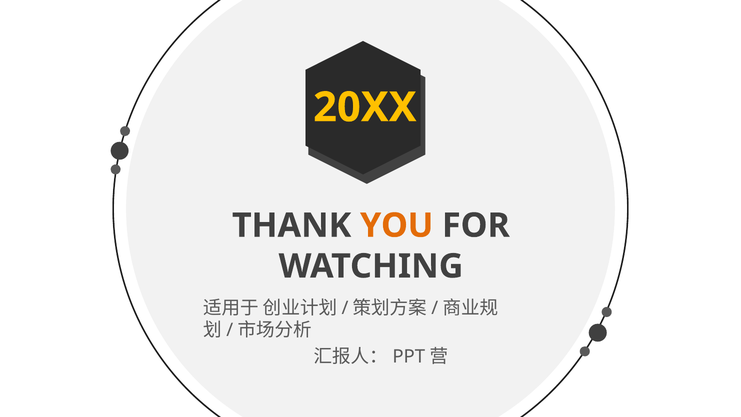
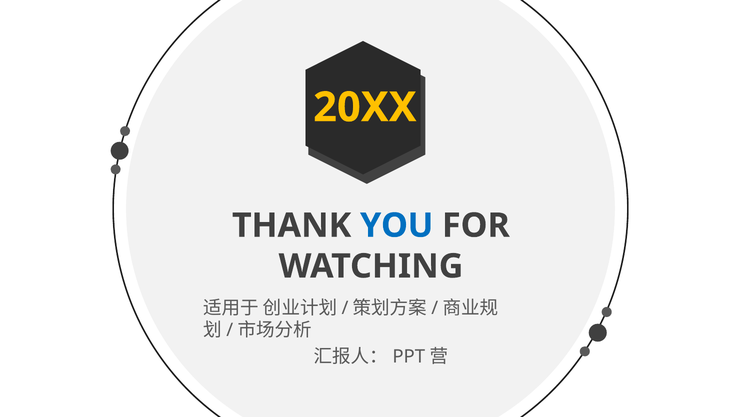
YOU colour: orange -> blue
